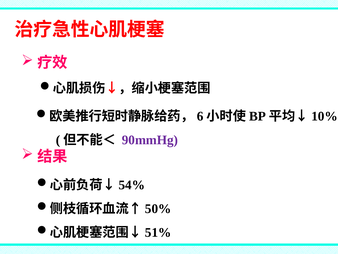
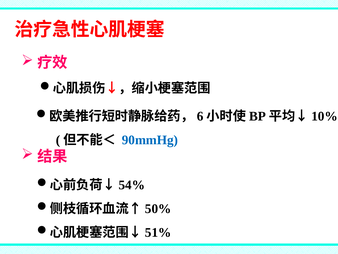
90mmHg colour: purple -> blue
